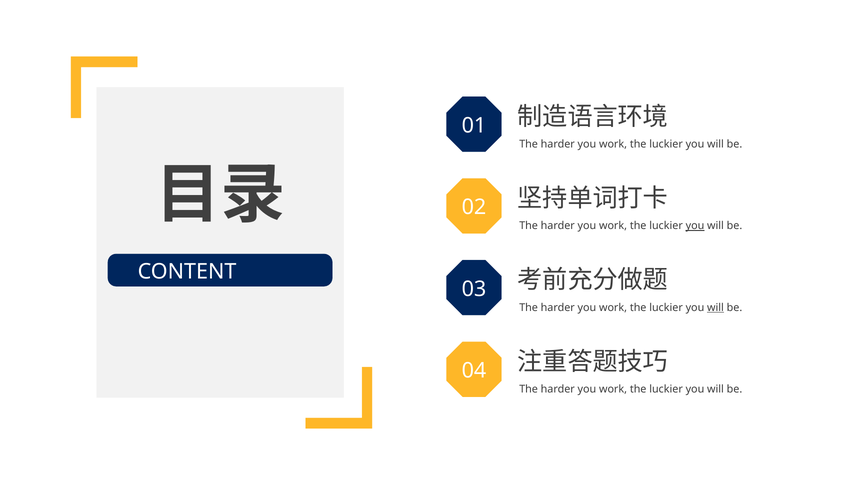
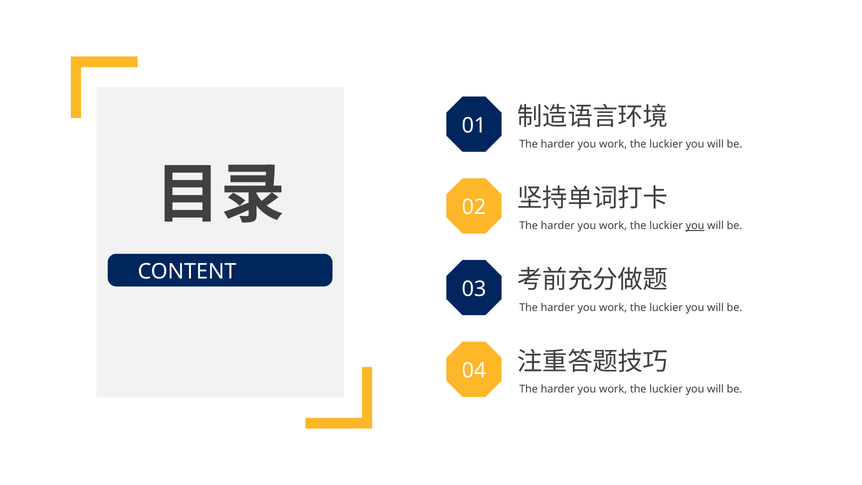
will at (716, 307) underline: present -> none
